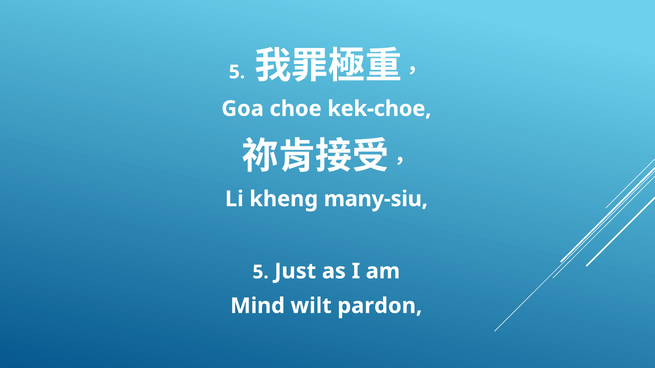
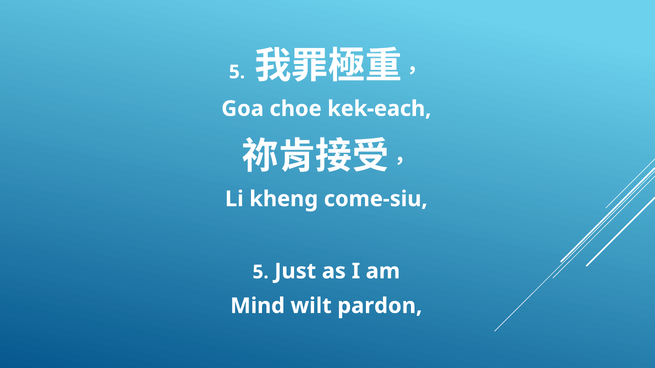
kek-choe: kek-choe -> kek-each
many-siu: many-siu -> come-siu
